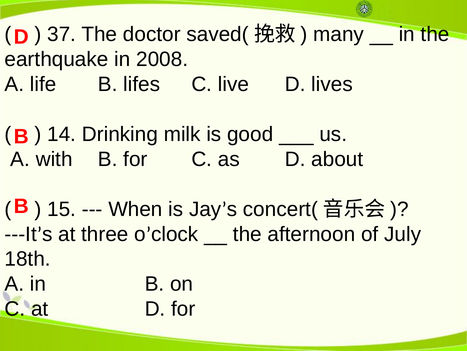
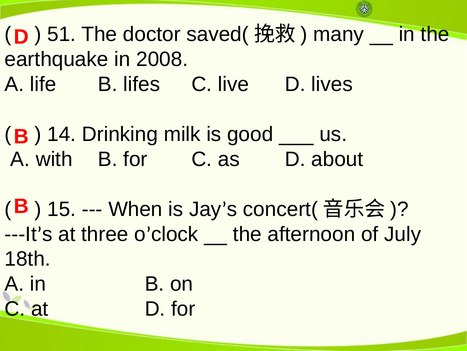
37: 37 -> 51
